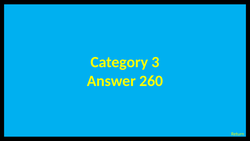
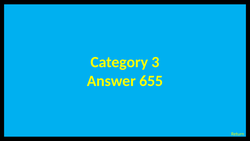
260: 260 -> 655
